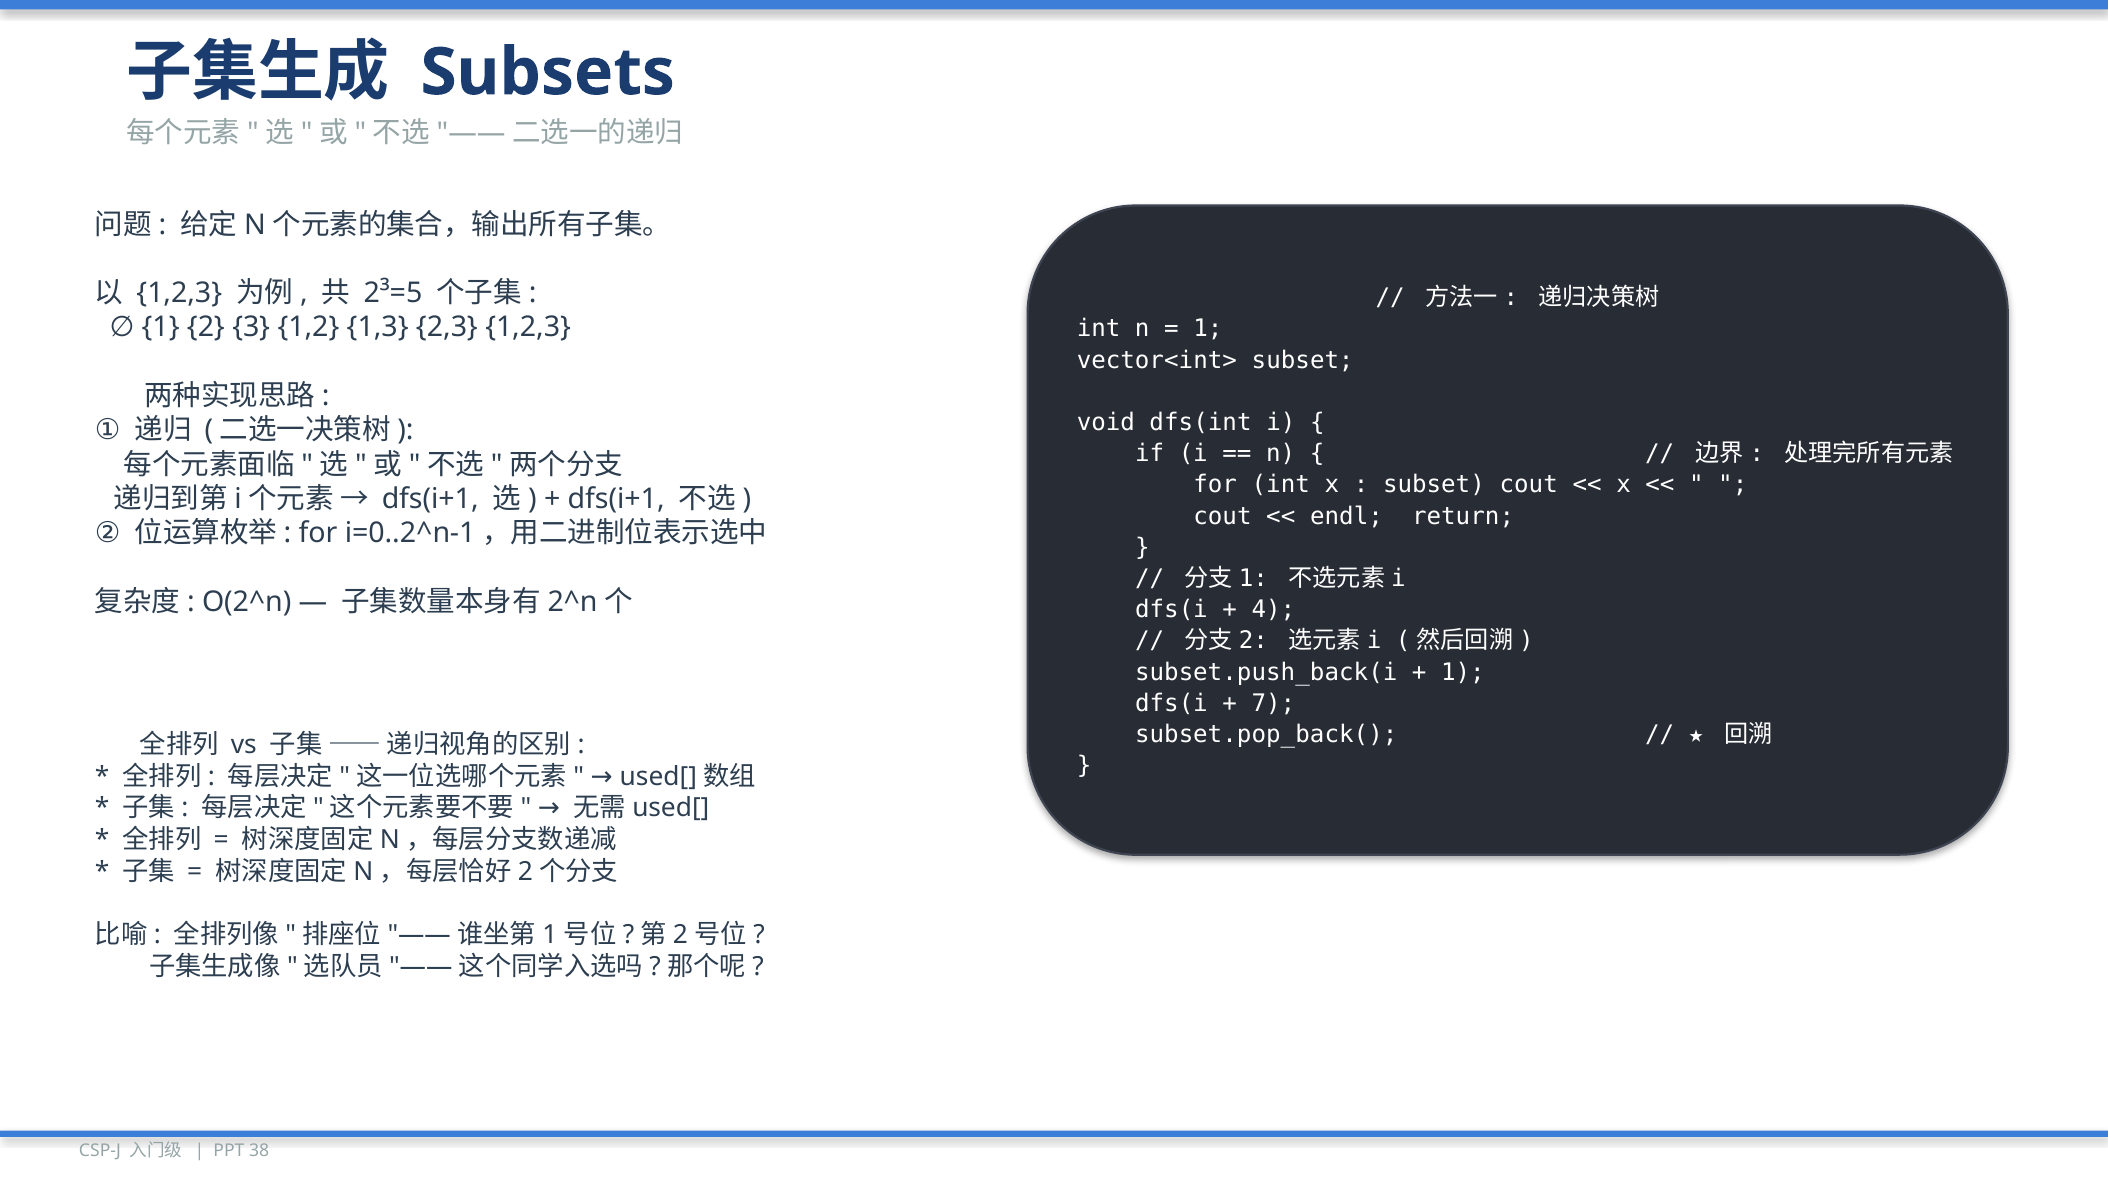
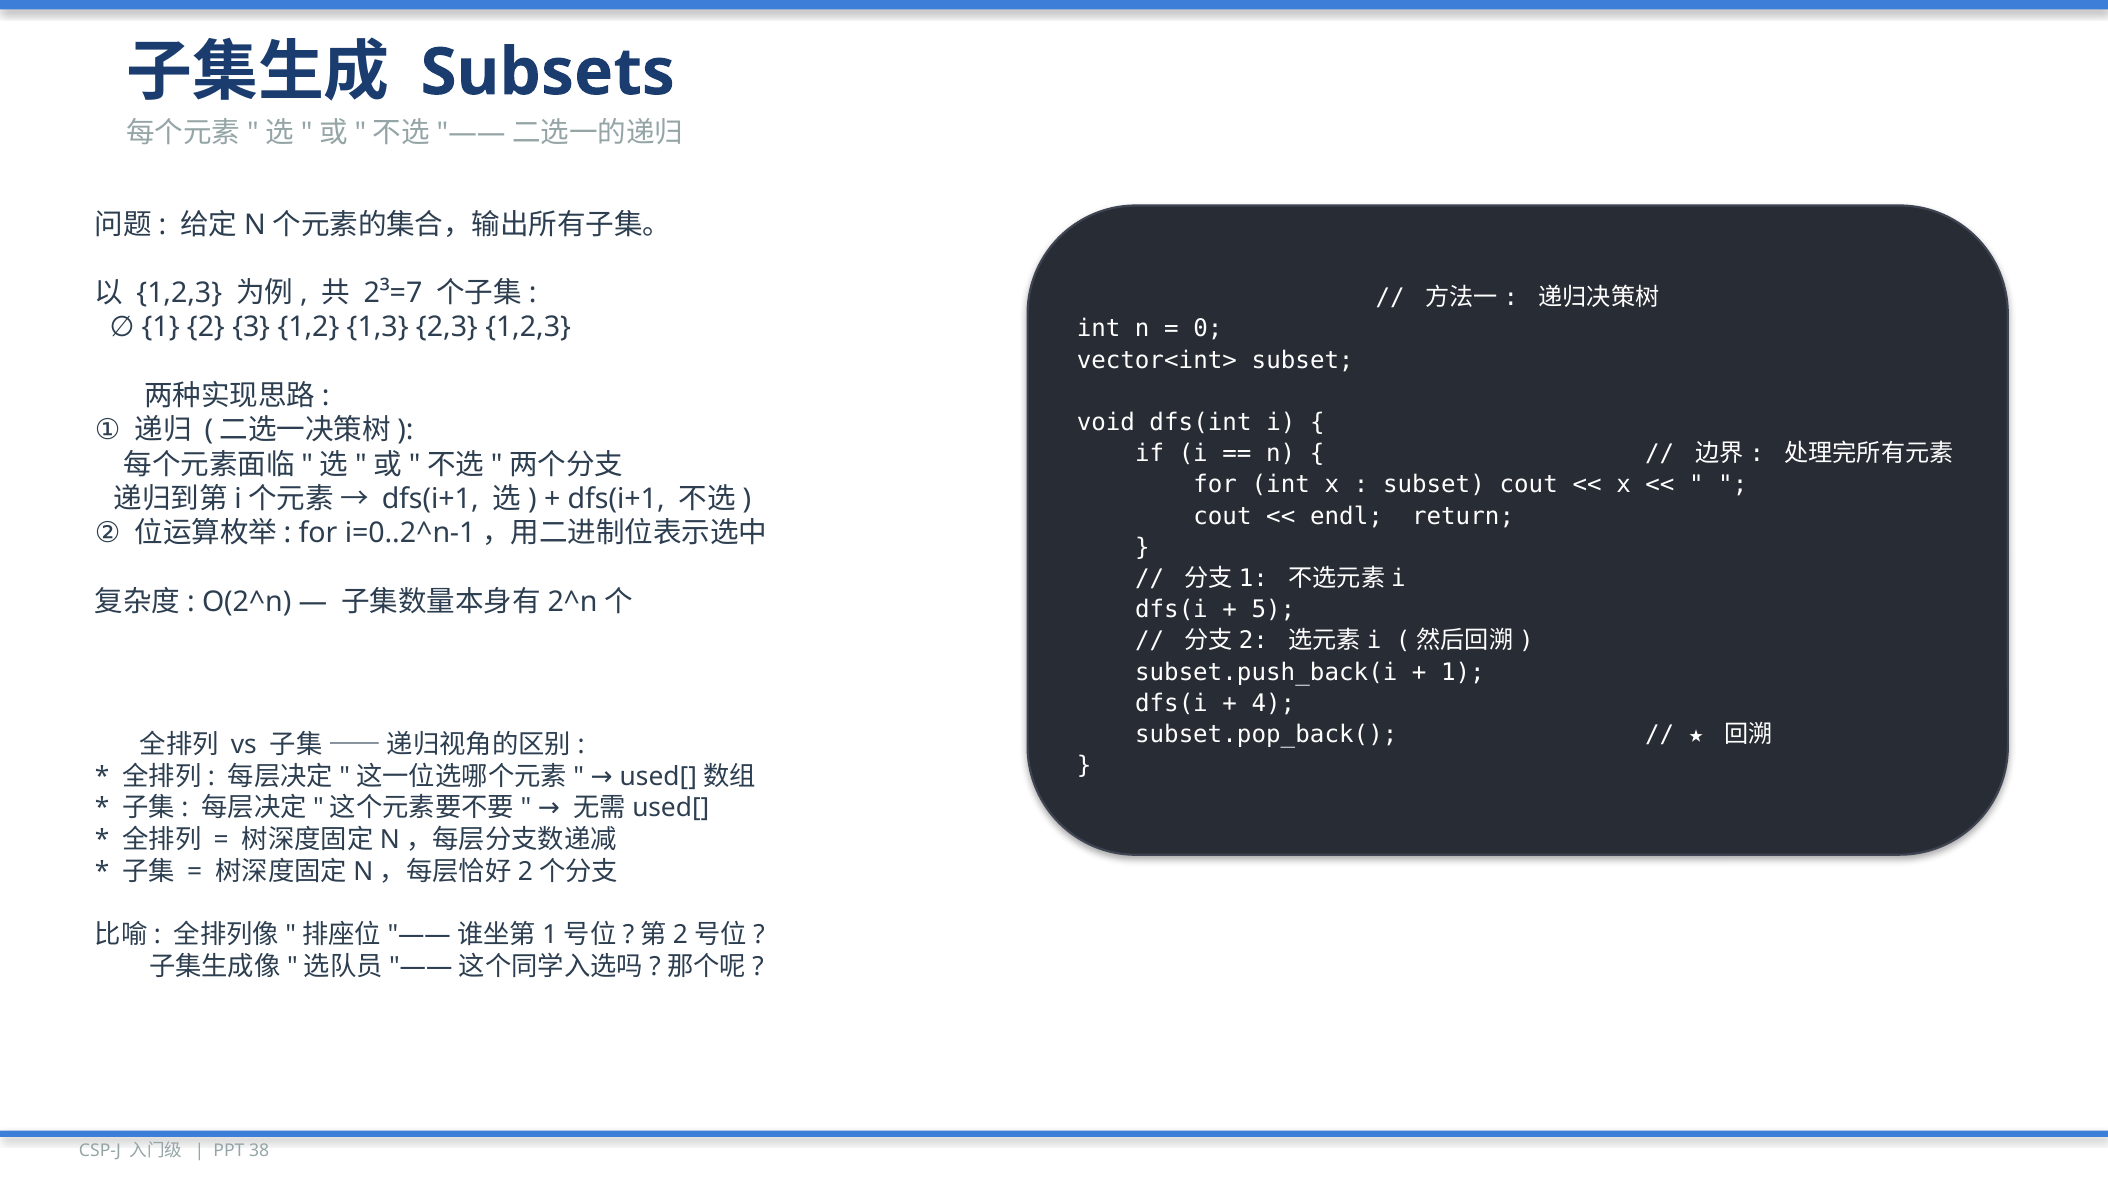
2³=5: 2³=5 -> 2³=7
1 at (1208, 329): 1 -> 0
4: 4 -> 5
7: 7 -> 4
